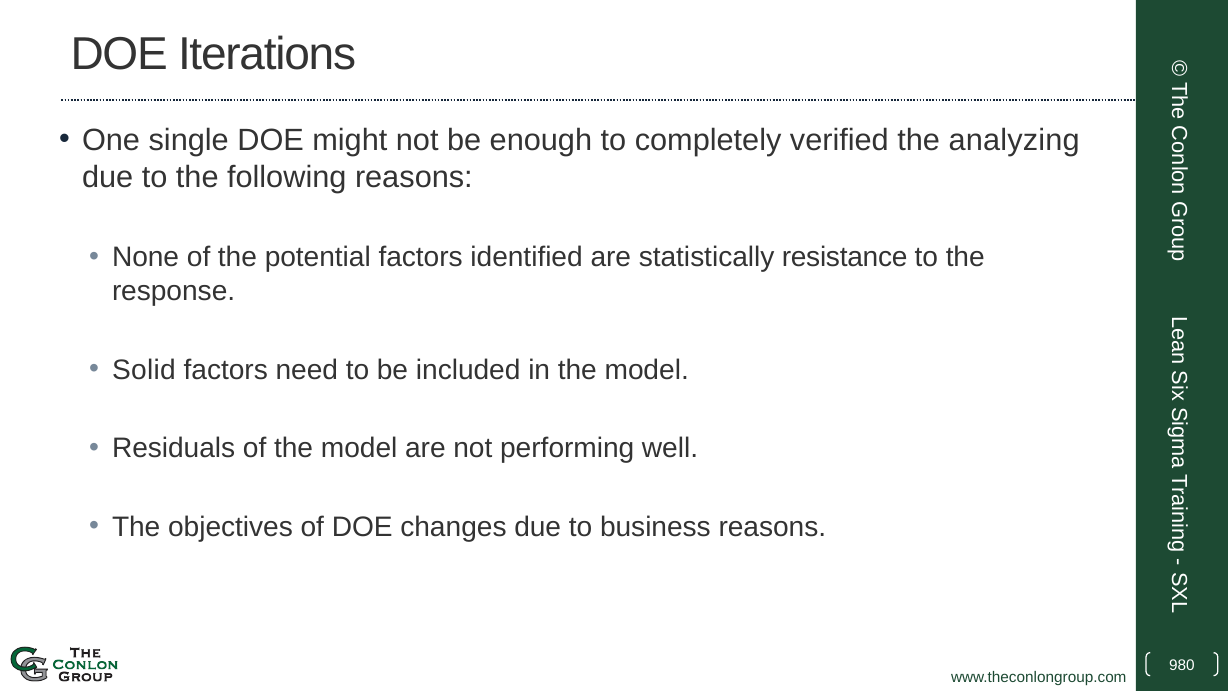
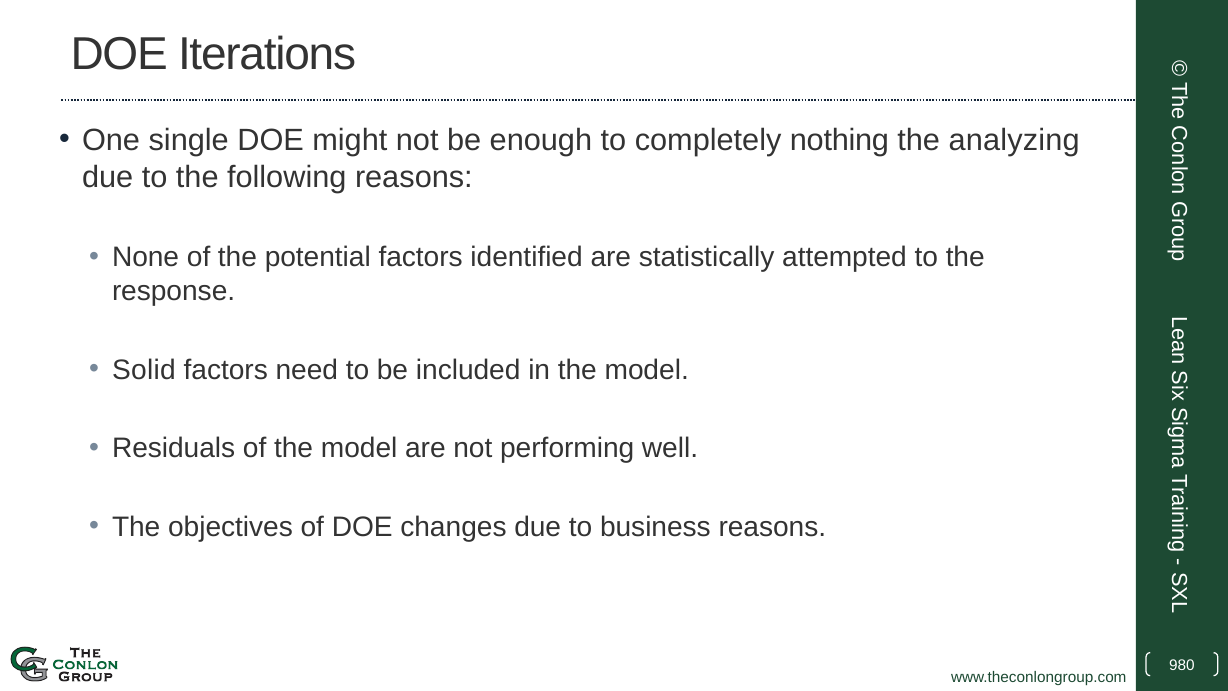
verified: verified -> nothing
resistance: resistance -> attempted
